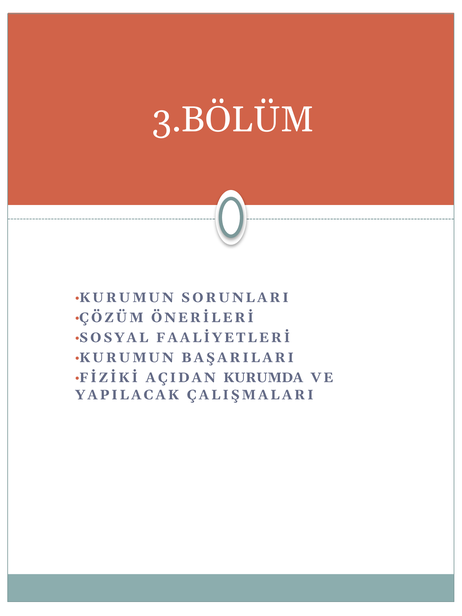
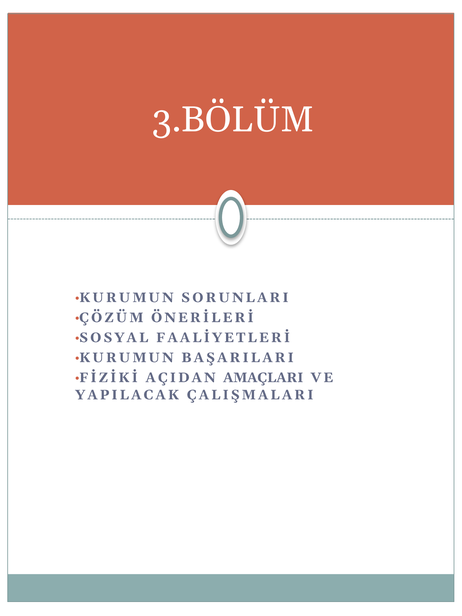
KURUMDA: KURUMDA -> AMAÇLARI
